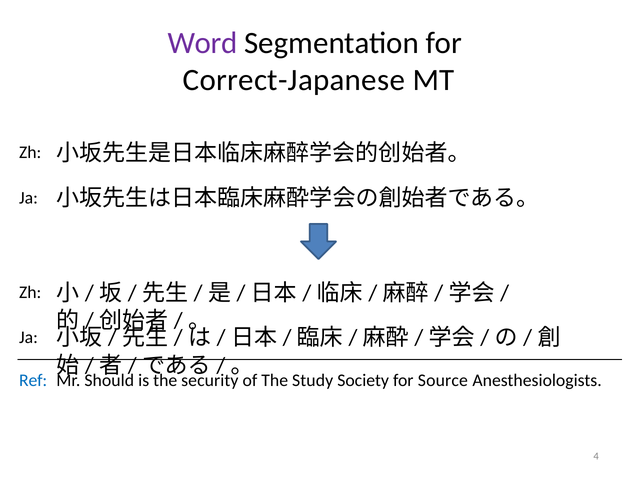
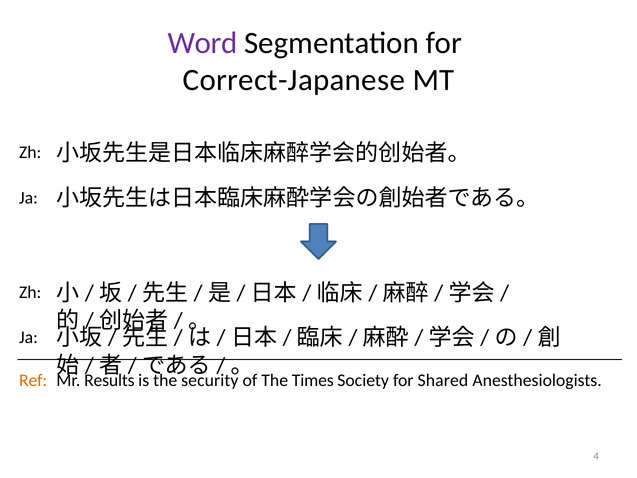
Ref colour: blue -> orange
Should: Should -> Results
Study: Study -> Times
Source: Source -> Shared
